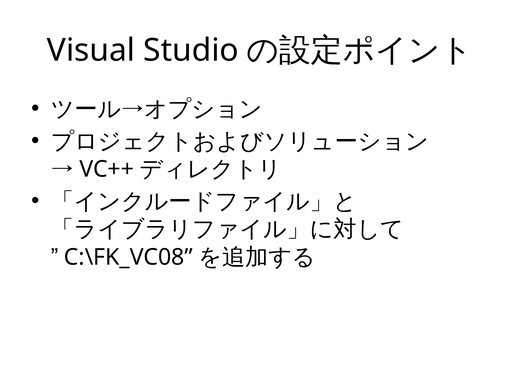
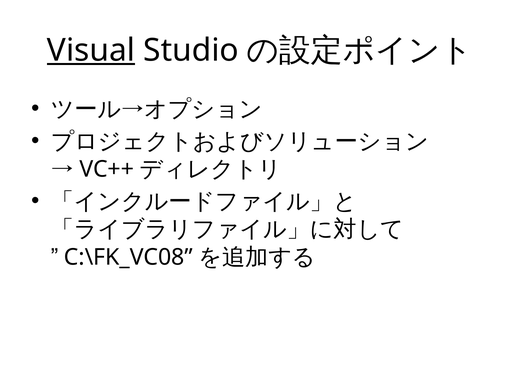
Visual underline: none -> present
